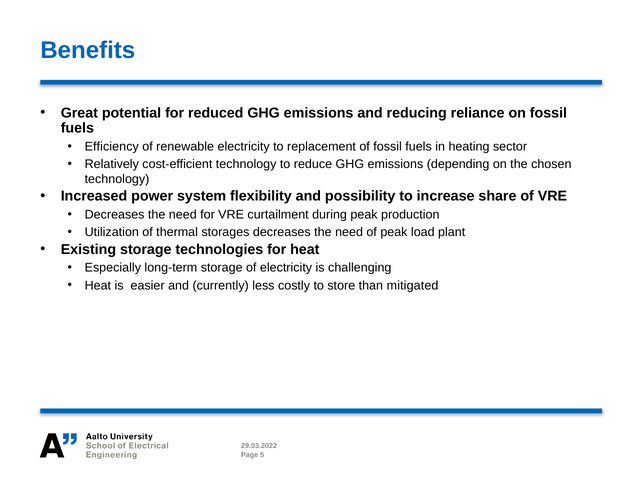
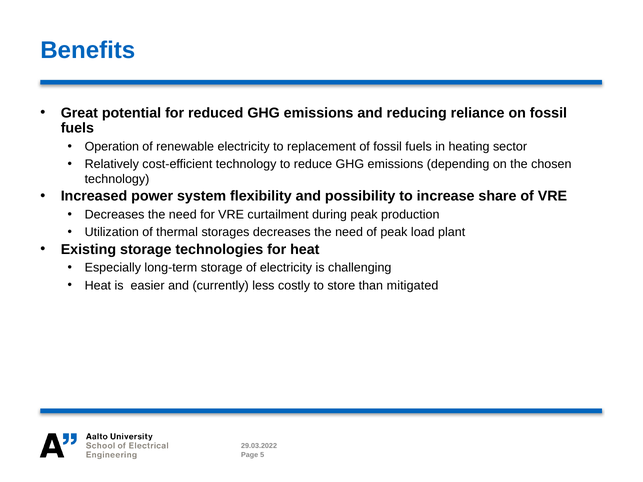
Efficiency: Efficiency -> Operation
